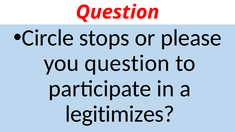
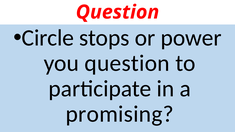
please: please -> power
legitimizes: legitimizes -> promising
